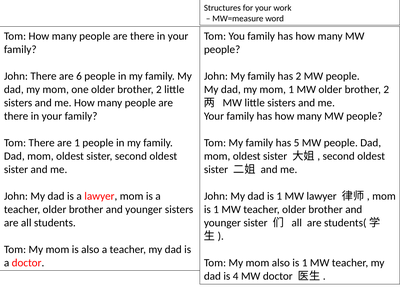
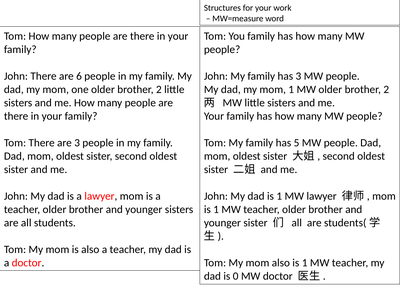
has 2: 2 -> 3
are 1: 1 -> 3
4: 4 -> 0
